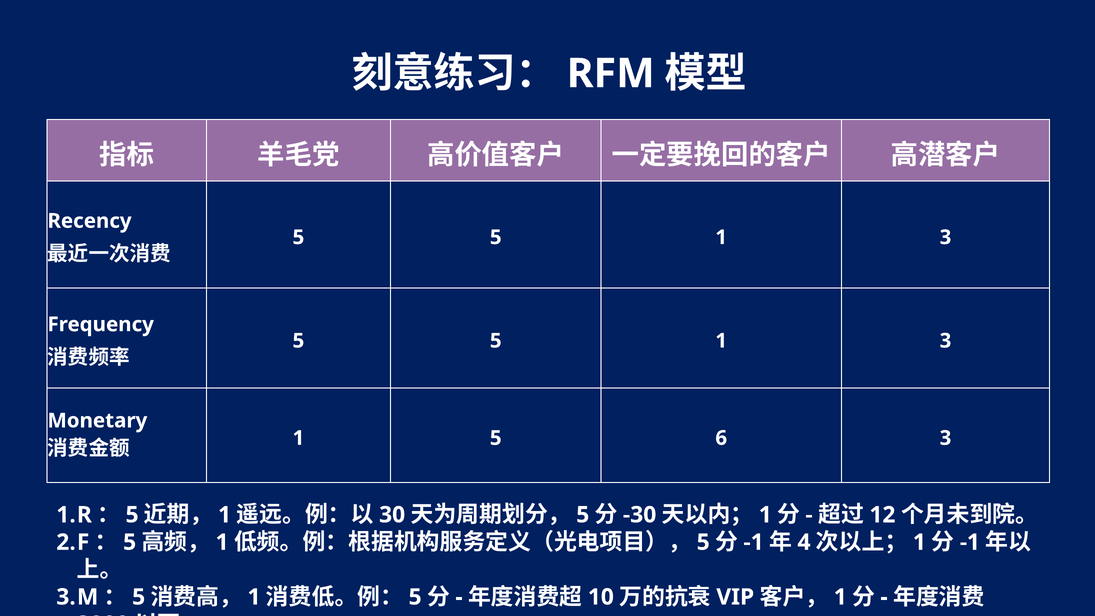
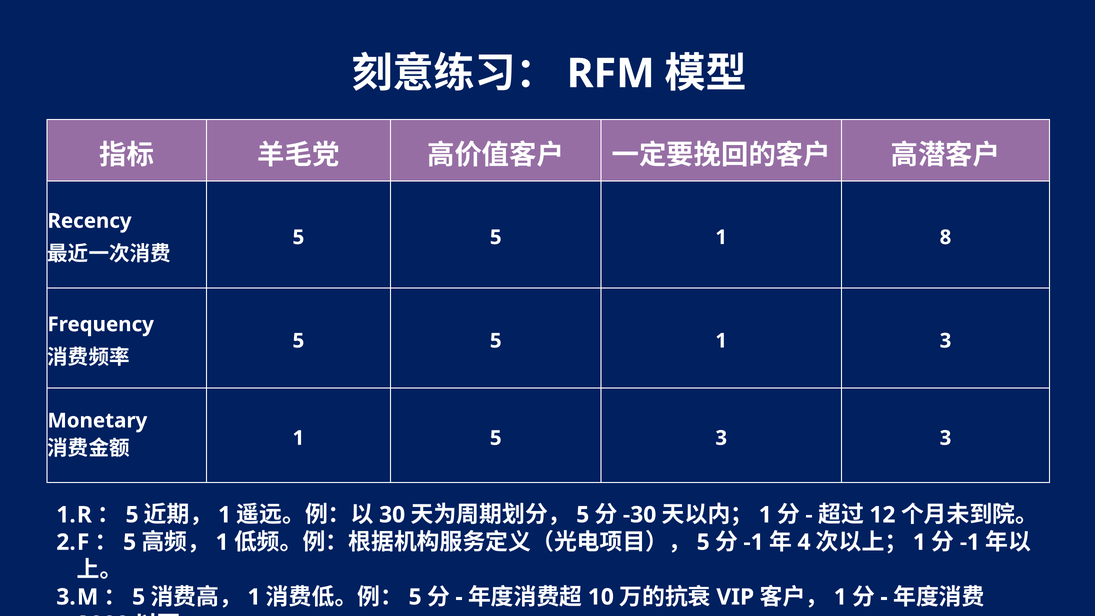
3 at (945, 237): 3 -> 8
5 6: 6 -> 3
